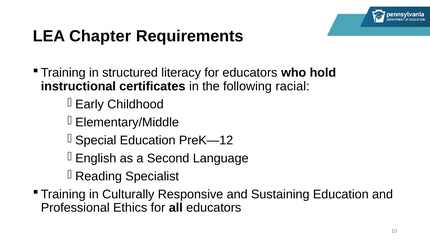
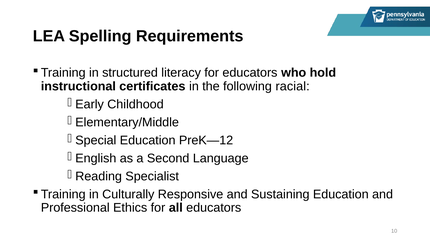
Chapter: Chapter -> Spelling
